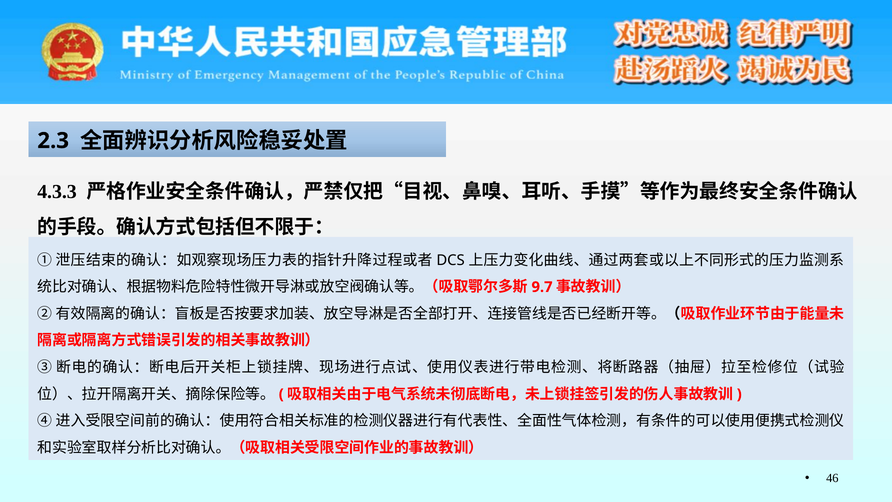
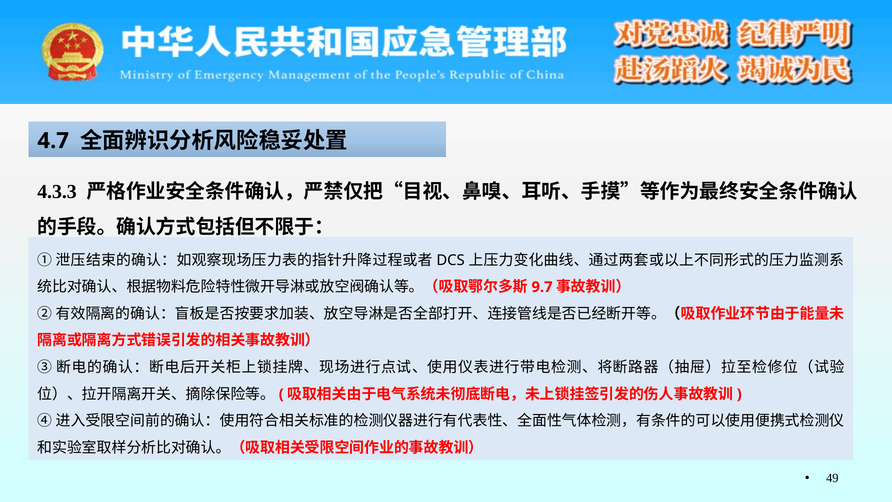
2.3: 2.3 -> 4.7
46: 46 -> 49
